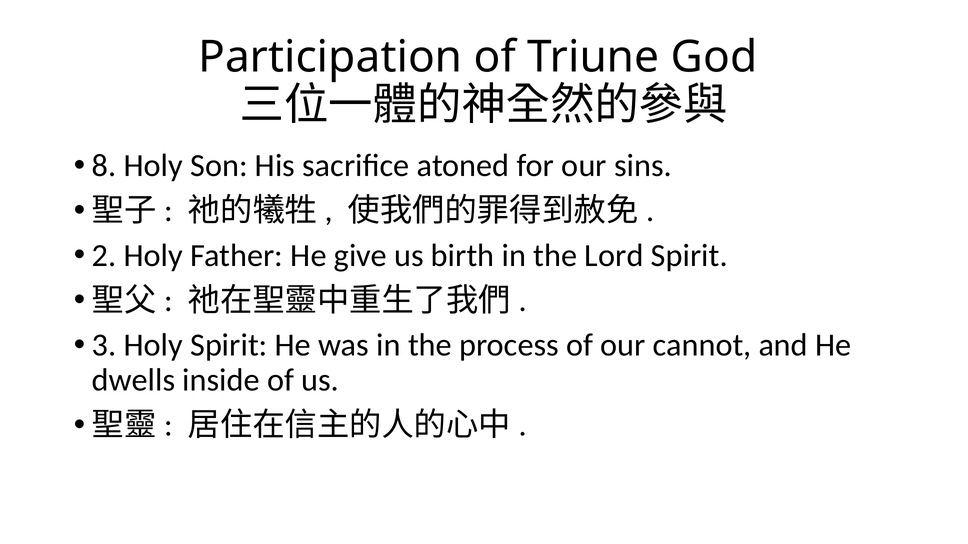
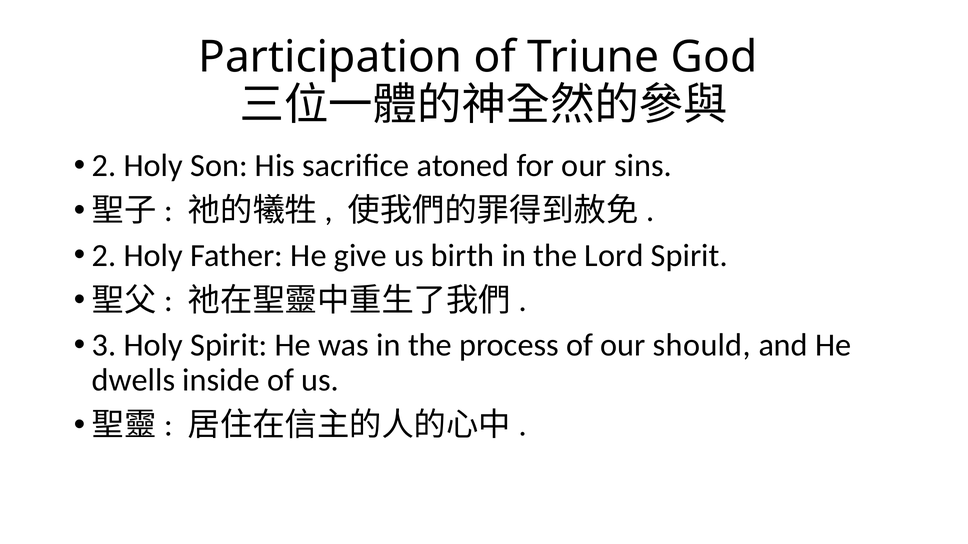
8 at (104, 166): 8 -> 2
cannot: cannot -> should
